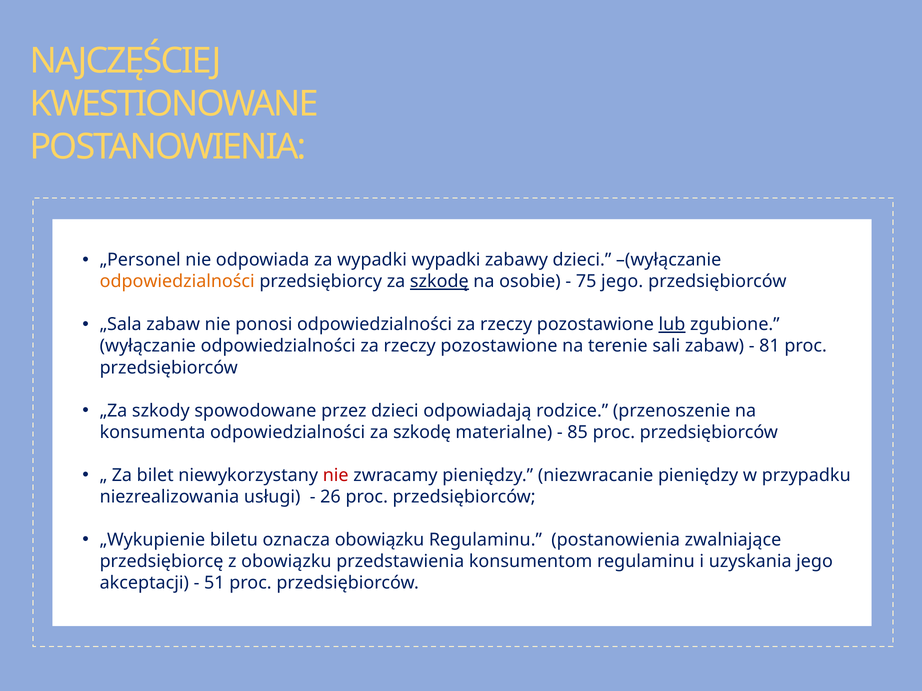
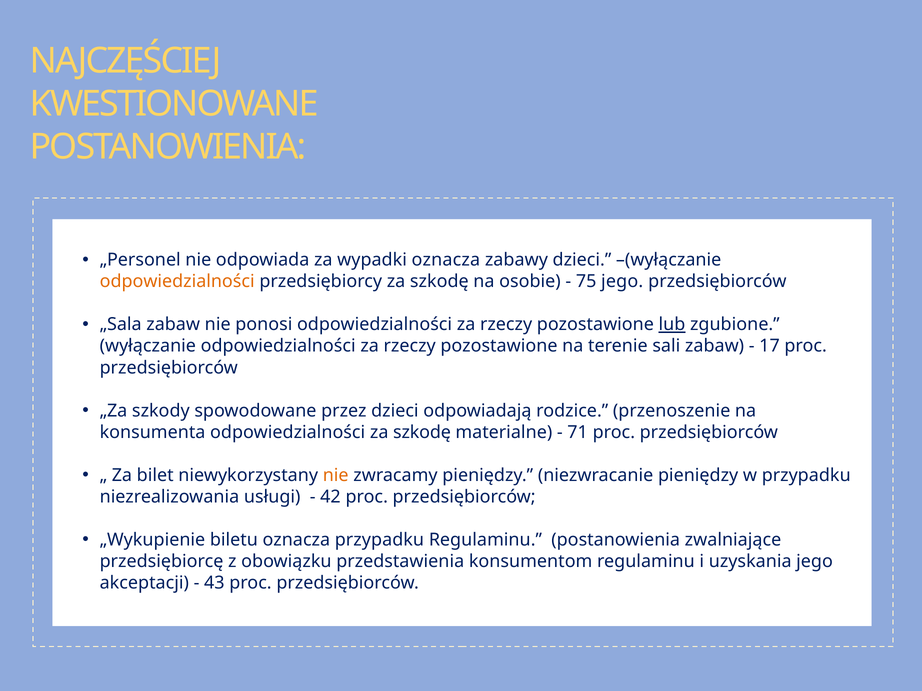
wypadki wypadki: wypadki -> oznacza
szkodę at (439, 282) underline: present -> none
81: 81 -> 17
85: 85 -> 71
nie at (336, 475) colour: red -> orange
26: 26 -> 42
oznacza obowiązku: obowiązku -> przypadku
51: 51 -> 43
